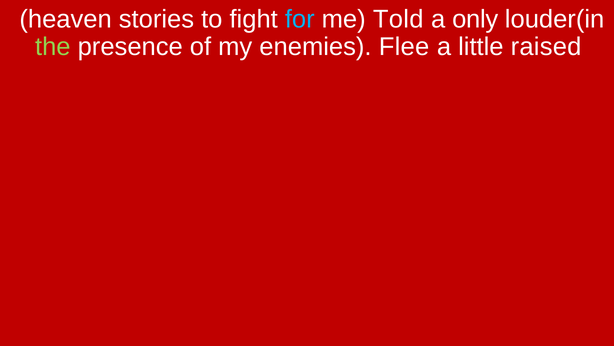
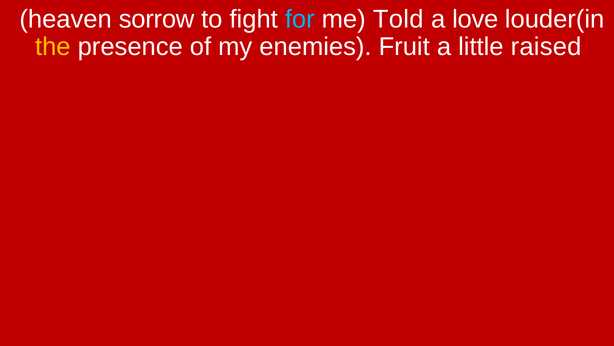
stories: stories -> sorrow
only: only -> love
the colour: light green -> yellow
Flee: Flee -> Fruit
